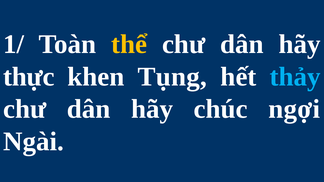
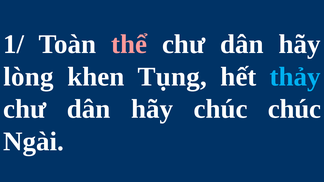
thể colour: yellow -> pink
thực: thực -> lòng
chúc ngợi: ngợi -> chúc
